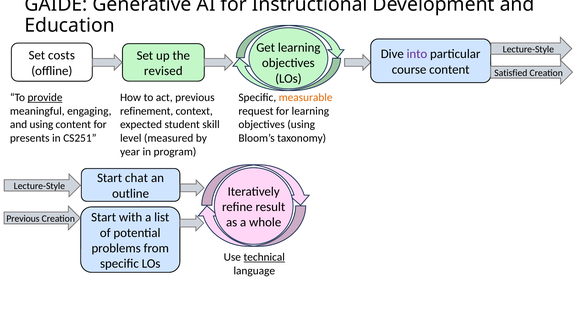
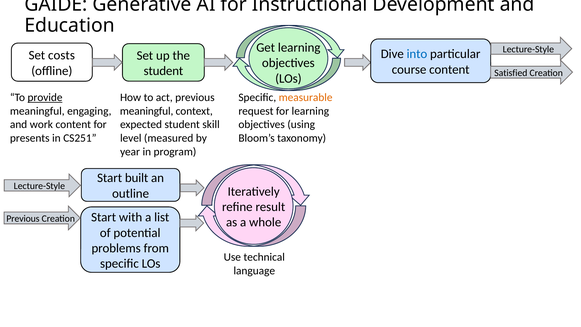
into colour: purple -> blue
revised at (163, 71): revised -> student
refinement at (147, 111): refinement -> meaningful
and using: using -> work
chat: chat -> built
technical underline: present -> none
